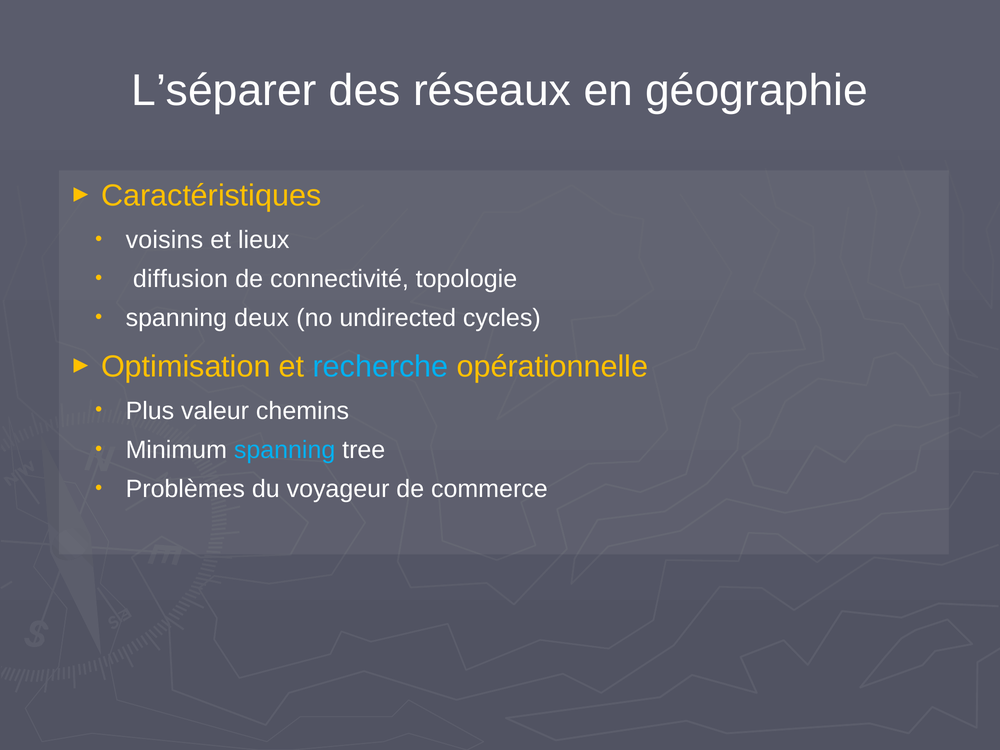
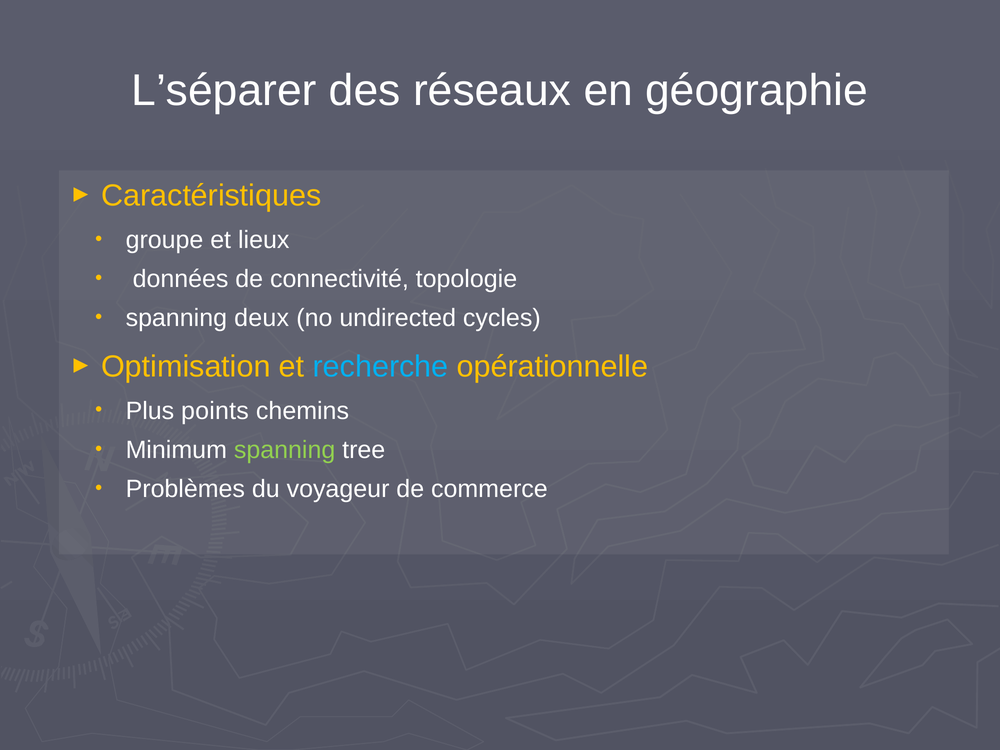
voisins: voisins -> groupe
diffusion: diffusion -> données
valeur: valeur -> points
spanning at (285, 450) colour: light blue -> light green
